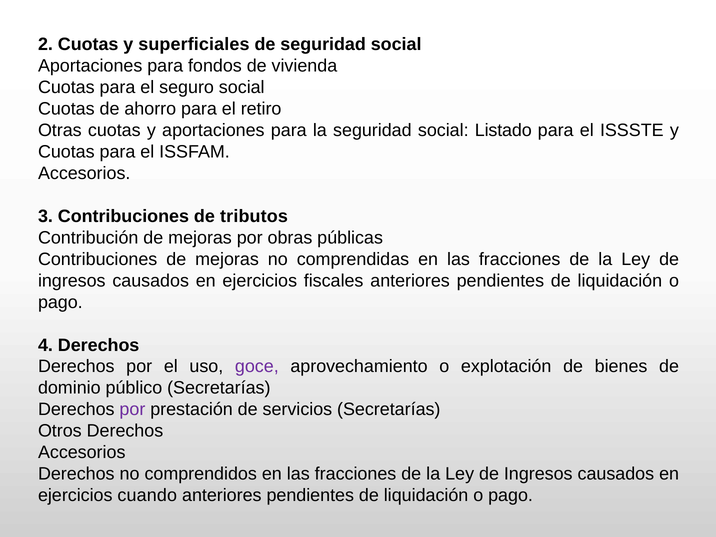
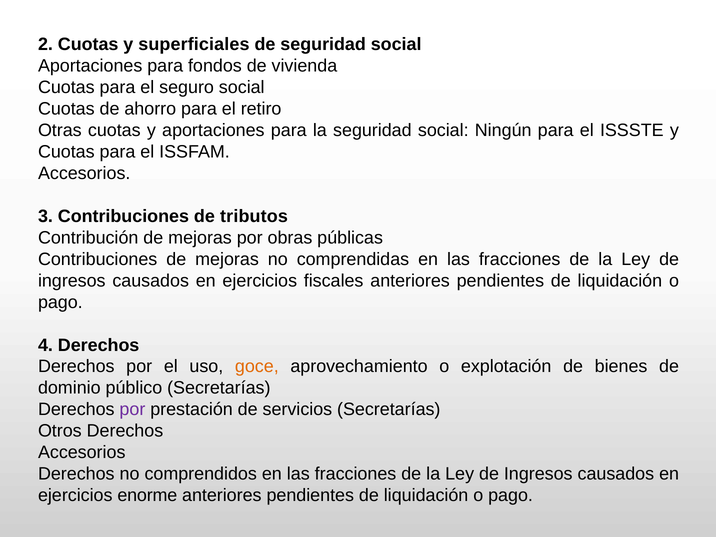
Listado: Listado -> Ningún
goce colour: purple -> orange
cuando: cuando -> enorme
